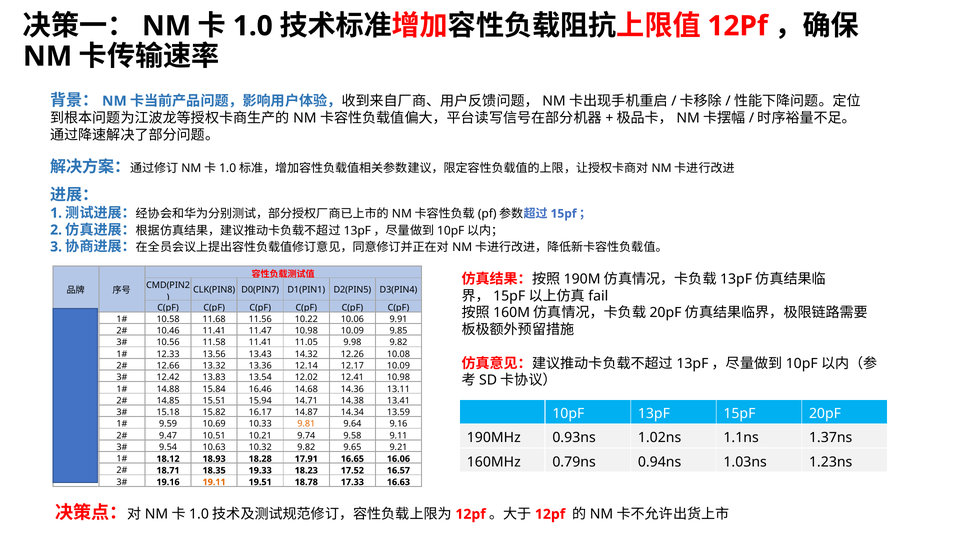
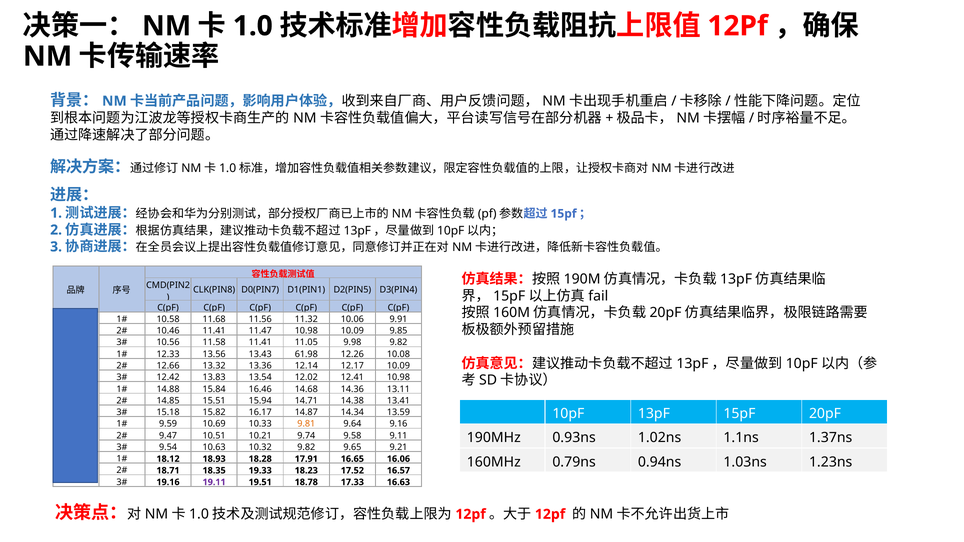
10.22: 10.22 -> 11.32
14.32: 14.32 -> 61.98
19.11 colour: orange -> purple
